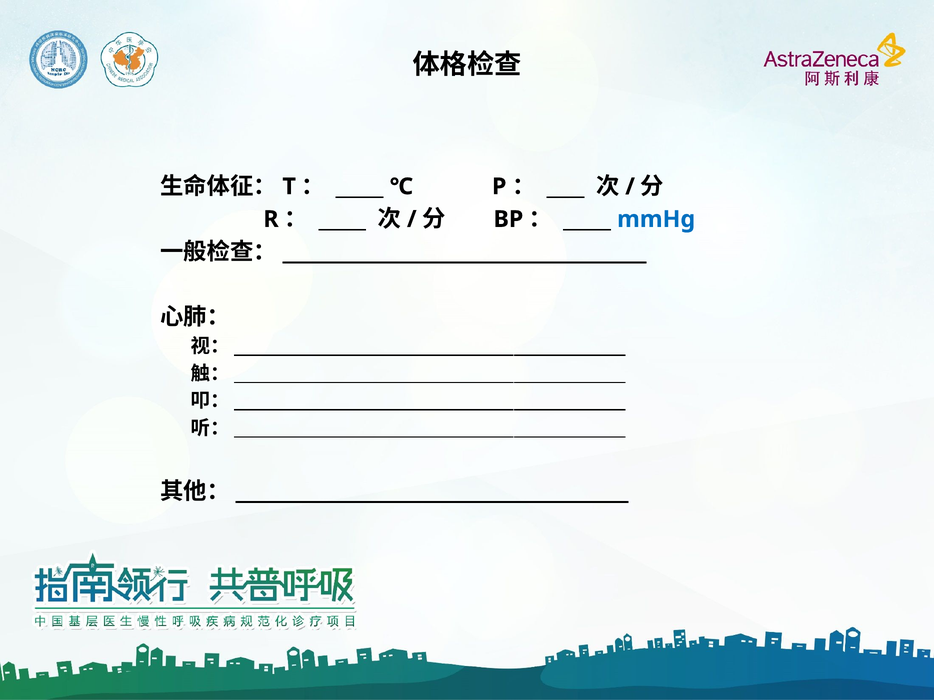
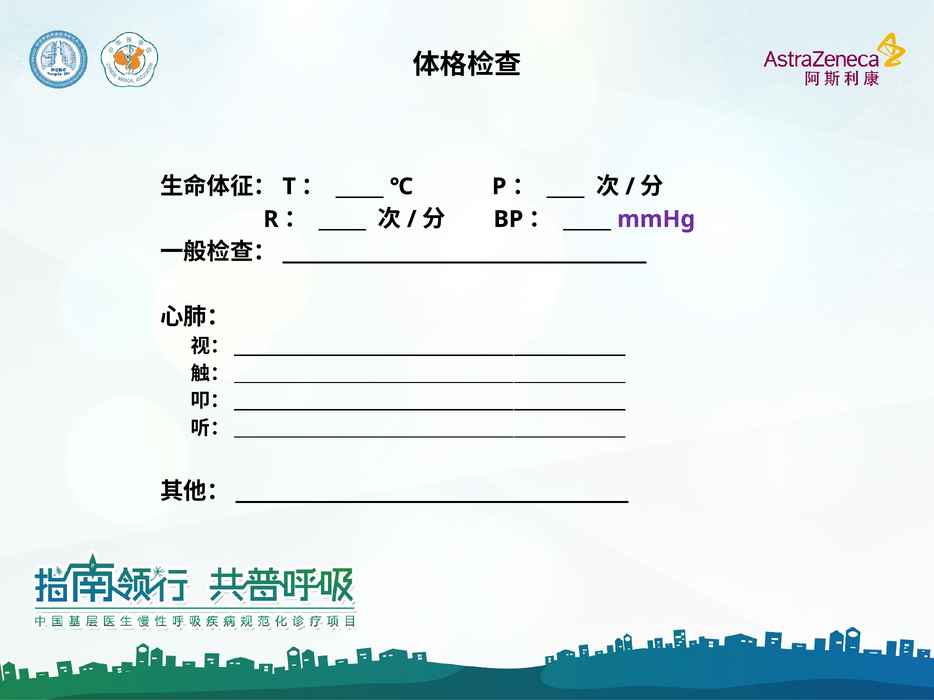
mmHg colour: blue -> purple
